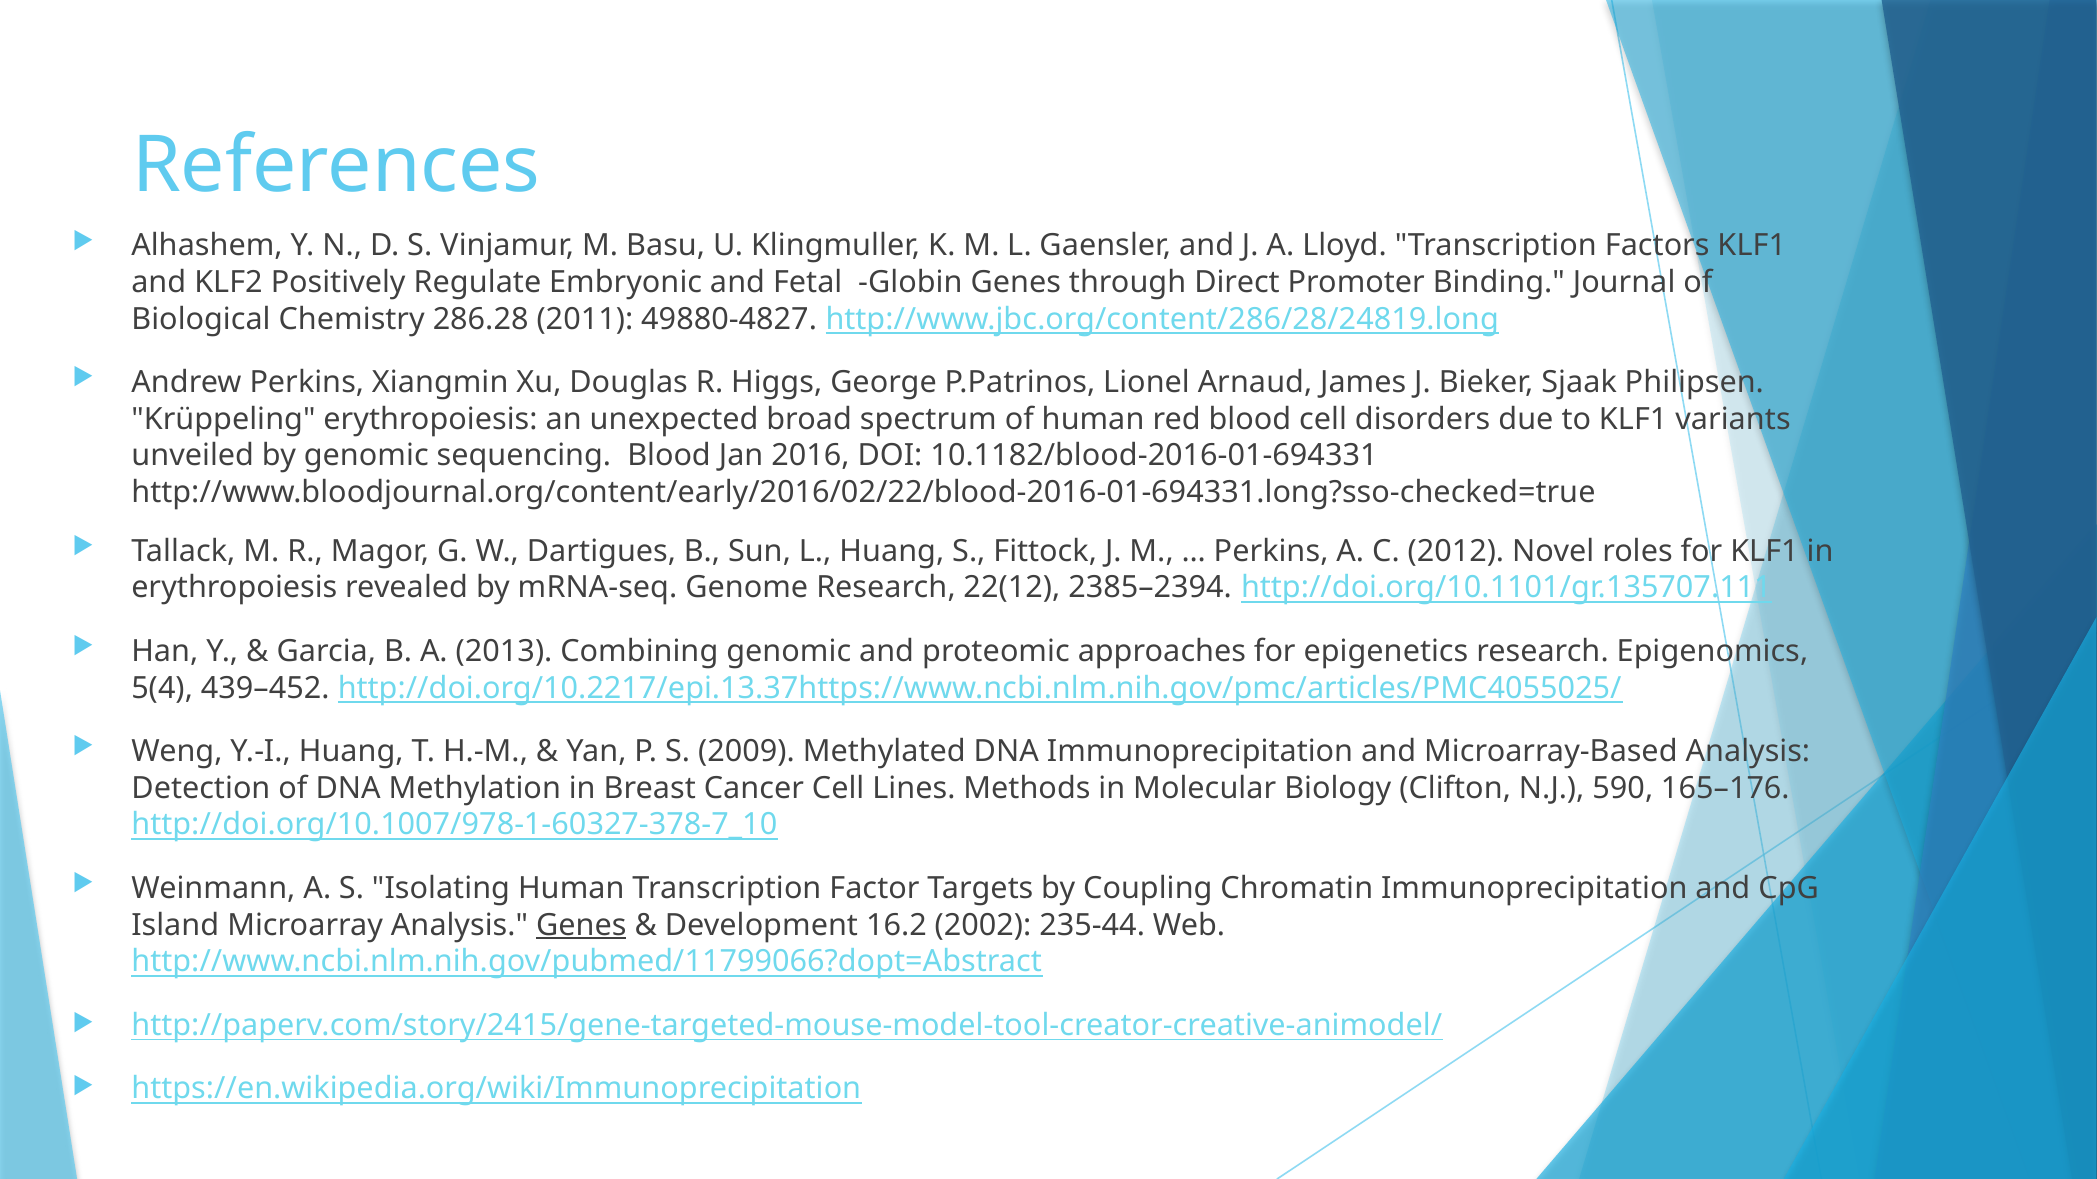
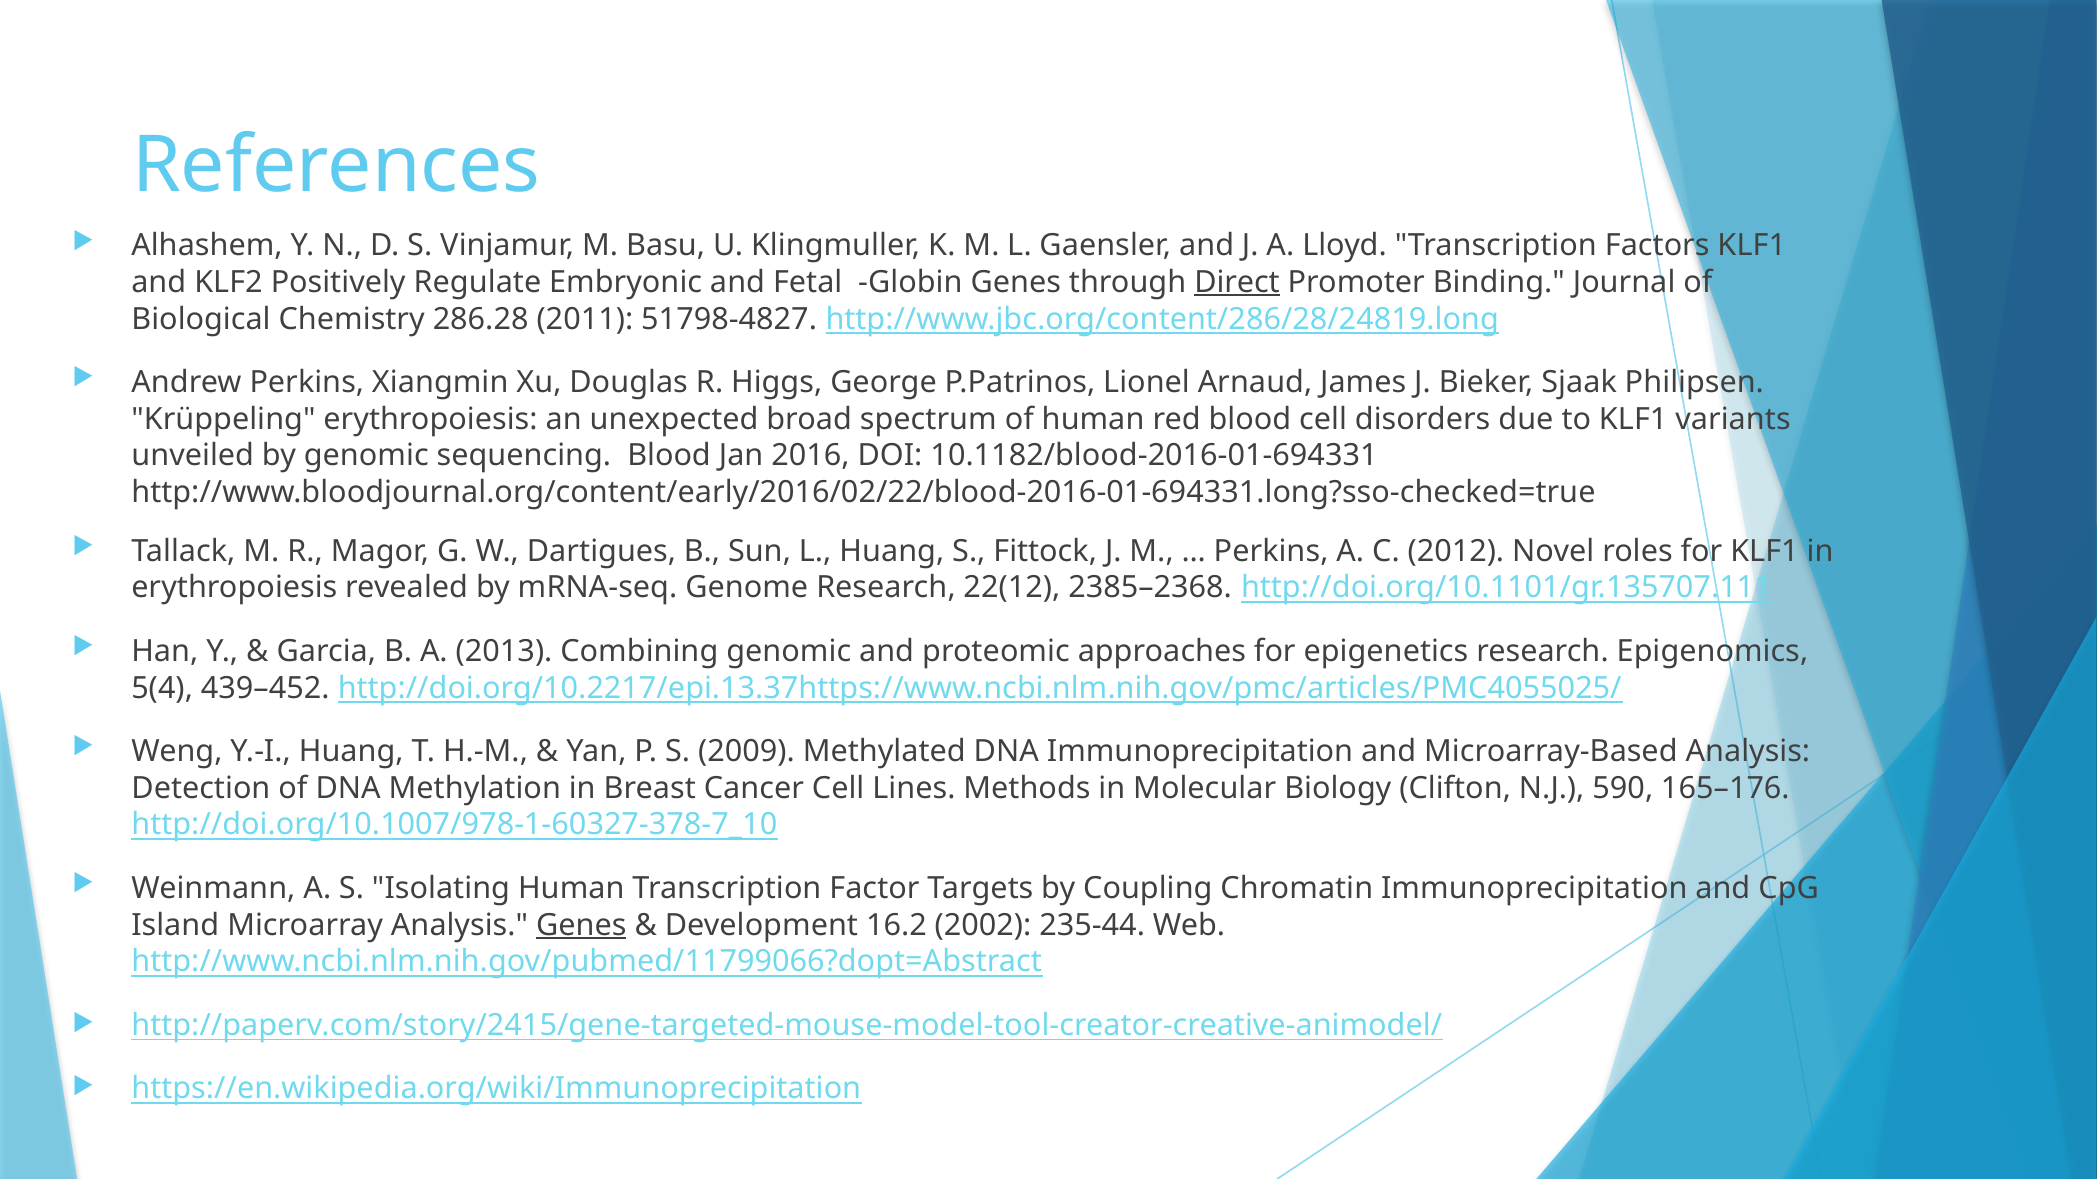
Direct underline: none -> present
49880-4827: 49880-4827 -> 51798-4827
2385–2394: 2385–2394 -> 2385–2368
